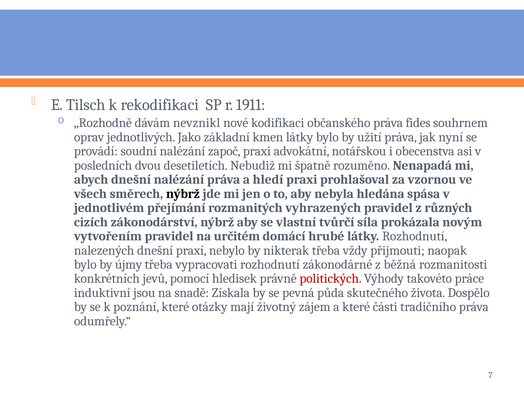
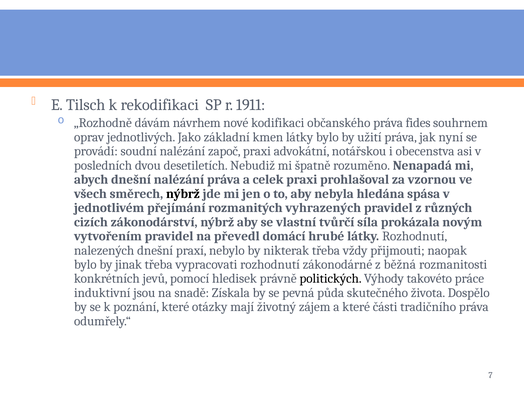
nevznikl: nevznikl -> návrhem
hledí: hledí -> celek
určitém: určitém -> převedl
újmy: újmy -> jinak
politických colour: red -> black
